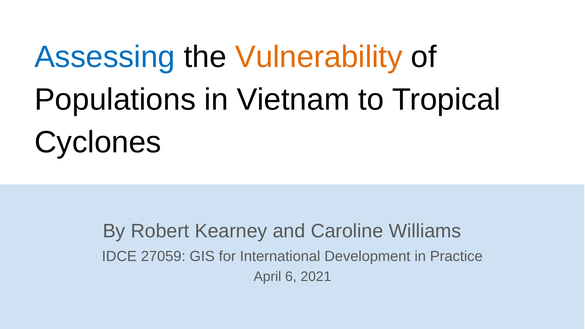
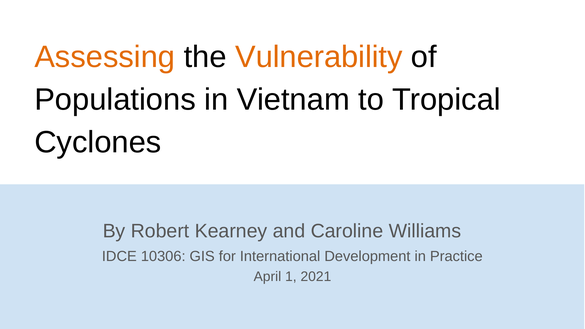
Assessing colour: blue -> orange
27059: 27059 -> 10306
6: 6 -> 1
